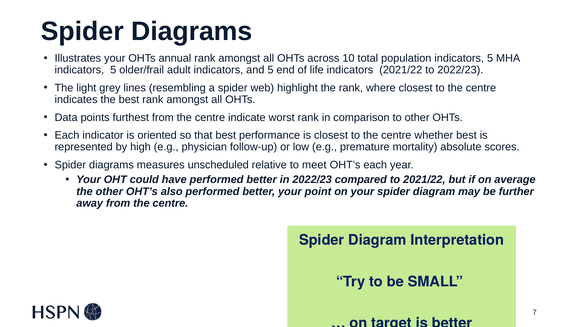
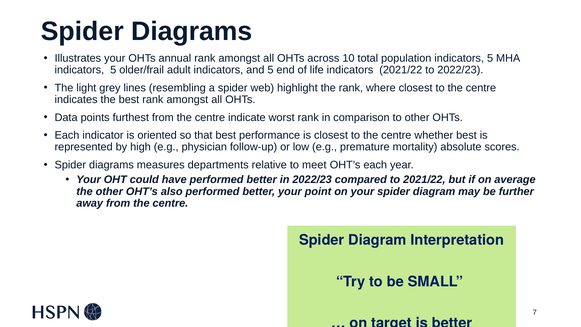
unscheduled: unscheduled -> departments
